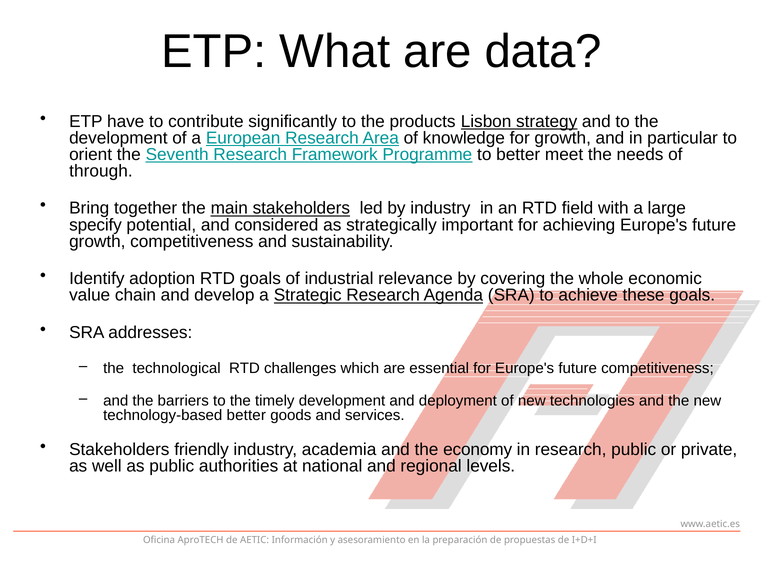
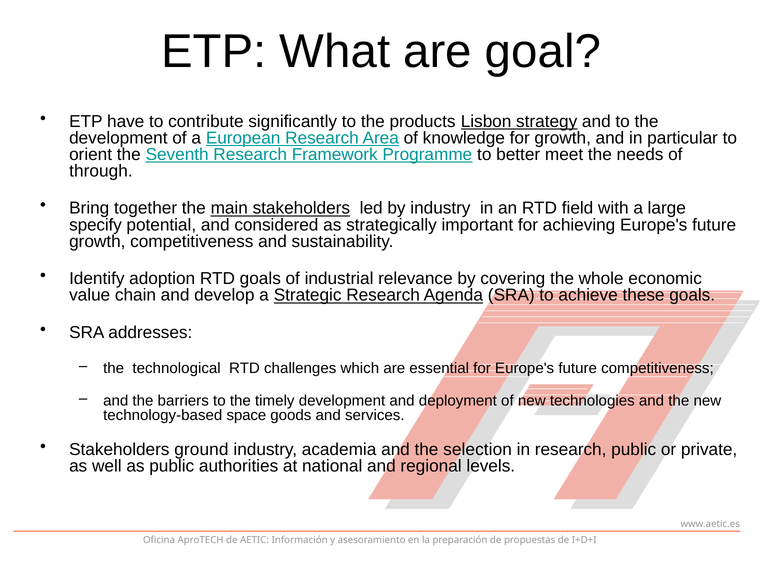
data: data -> goal
technology-based better: better -> space
friendly: friendly -> ground
economy: economy -> selection
